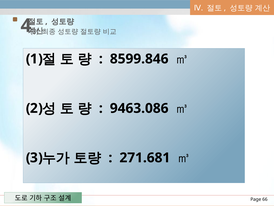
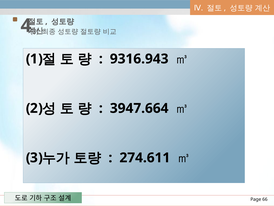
8599.846: 8599.846 -> 9316.943
9463.086: 9463.086 -> 3947.664
271.681: 271.681 -> 274.611
